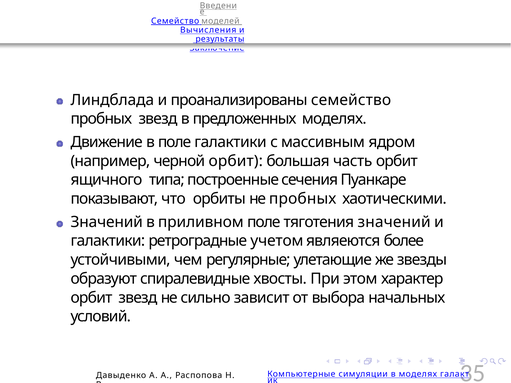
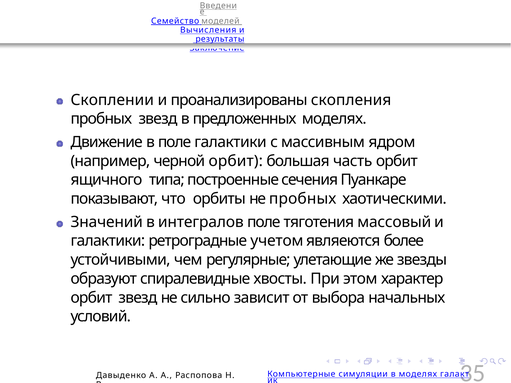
Линдблада: Линдблада -> Скоплении
проанализированы семейство: семейство -> скопления
приливном: приливном -> интегралов
тяготения значений: значений -> массовый
